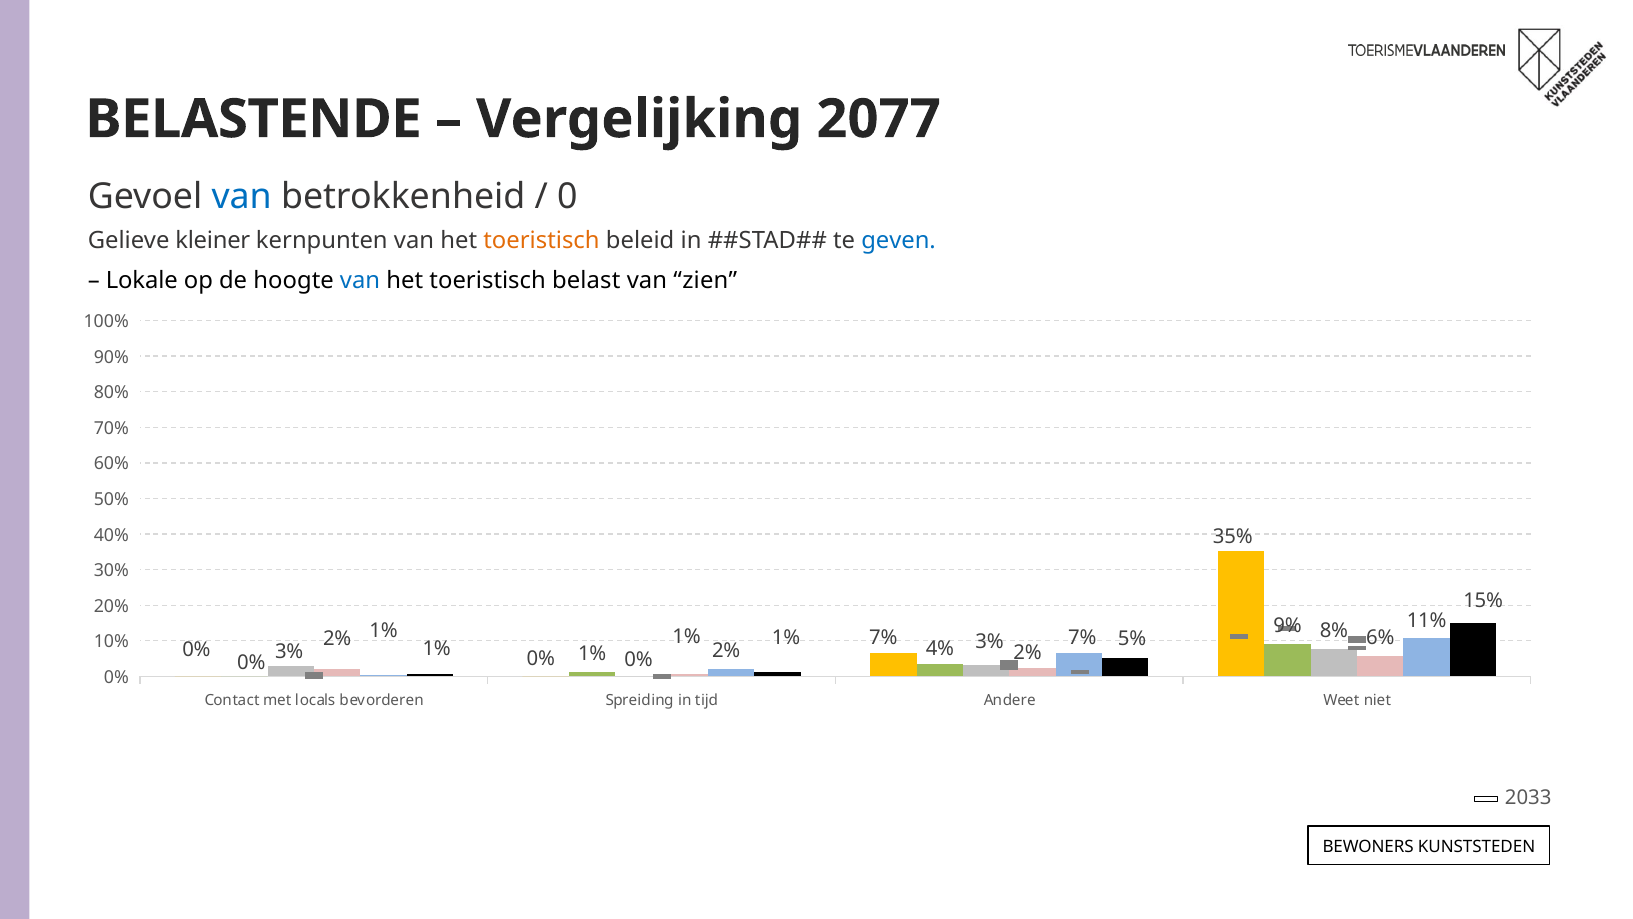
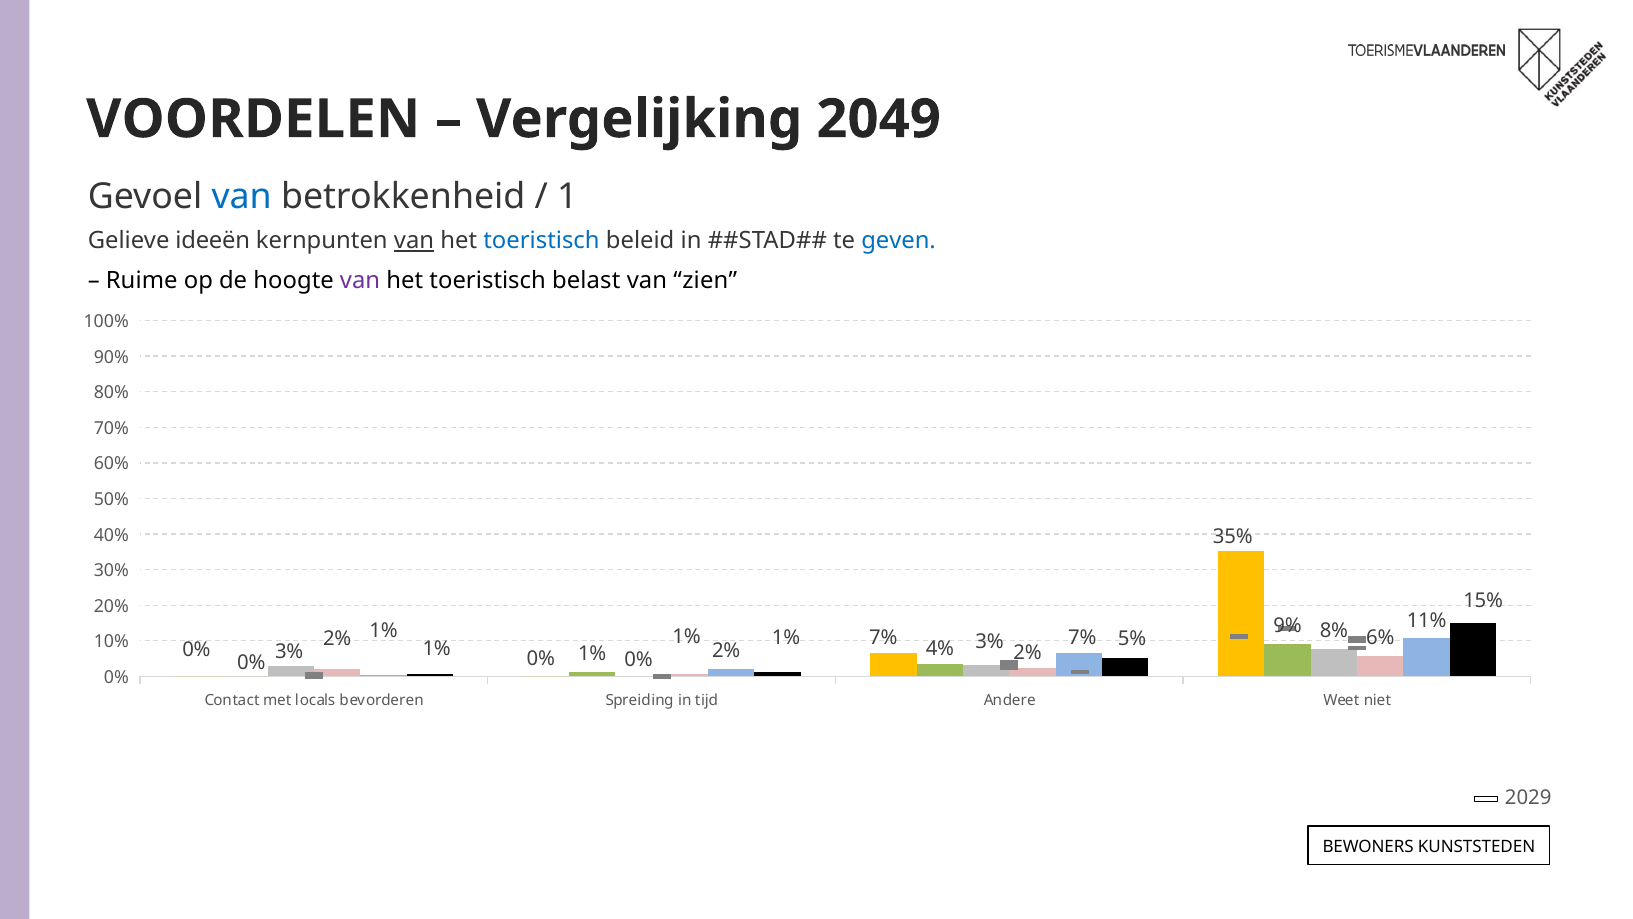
BELASTENDE: BELASTENDE -> VOORDELEN
2077: 2077 -> 2049
0: 0 -> 1
kleiner: kleiner -> ideeën
van at (414, 241) underline: none -> present
toeristisch at (541, 241) colour: orange -> blue
Lokale: Lokale -> Ruime
van at (360, 280) colour: blue -> purple
2033: 2033 -> 2029
